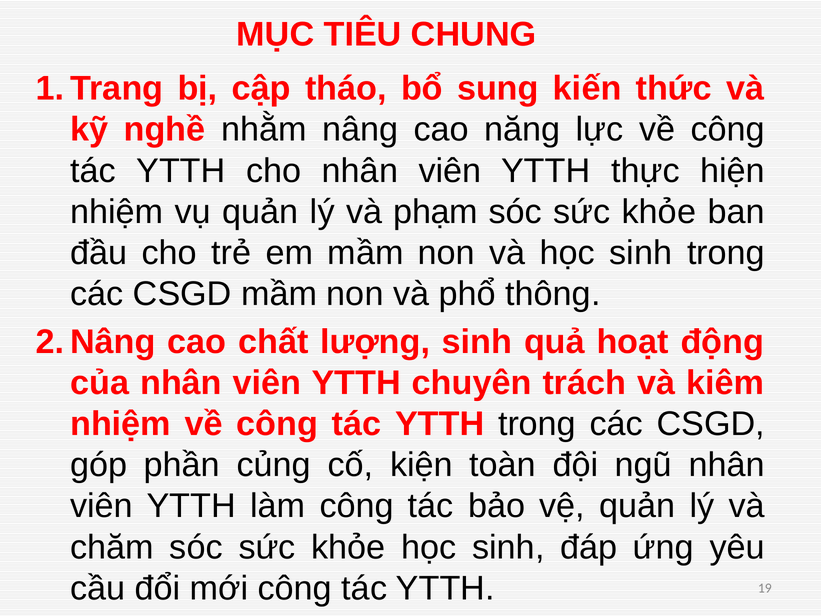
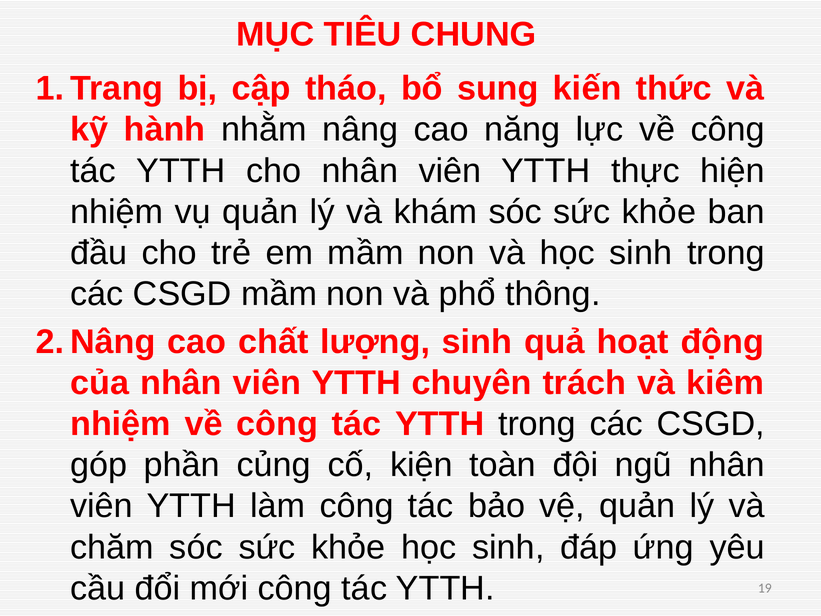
nghề: nghề -> hành
phạm: phạm -> khám
